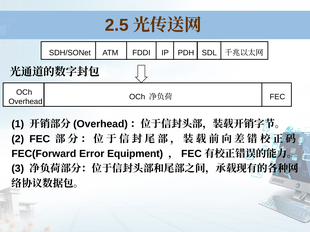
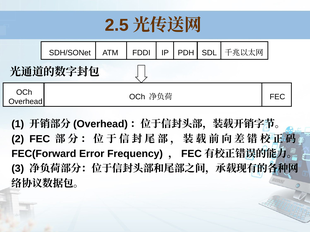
Equipment: Equipment -> Frequency
